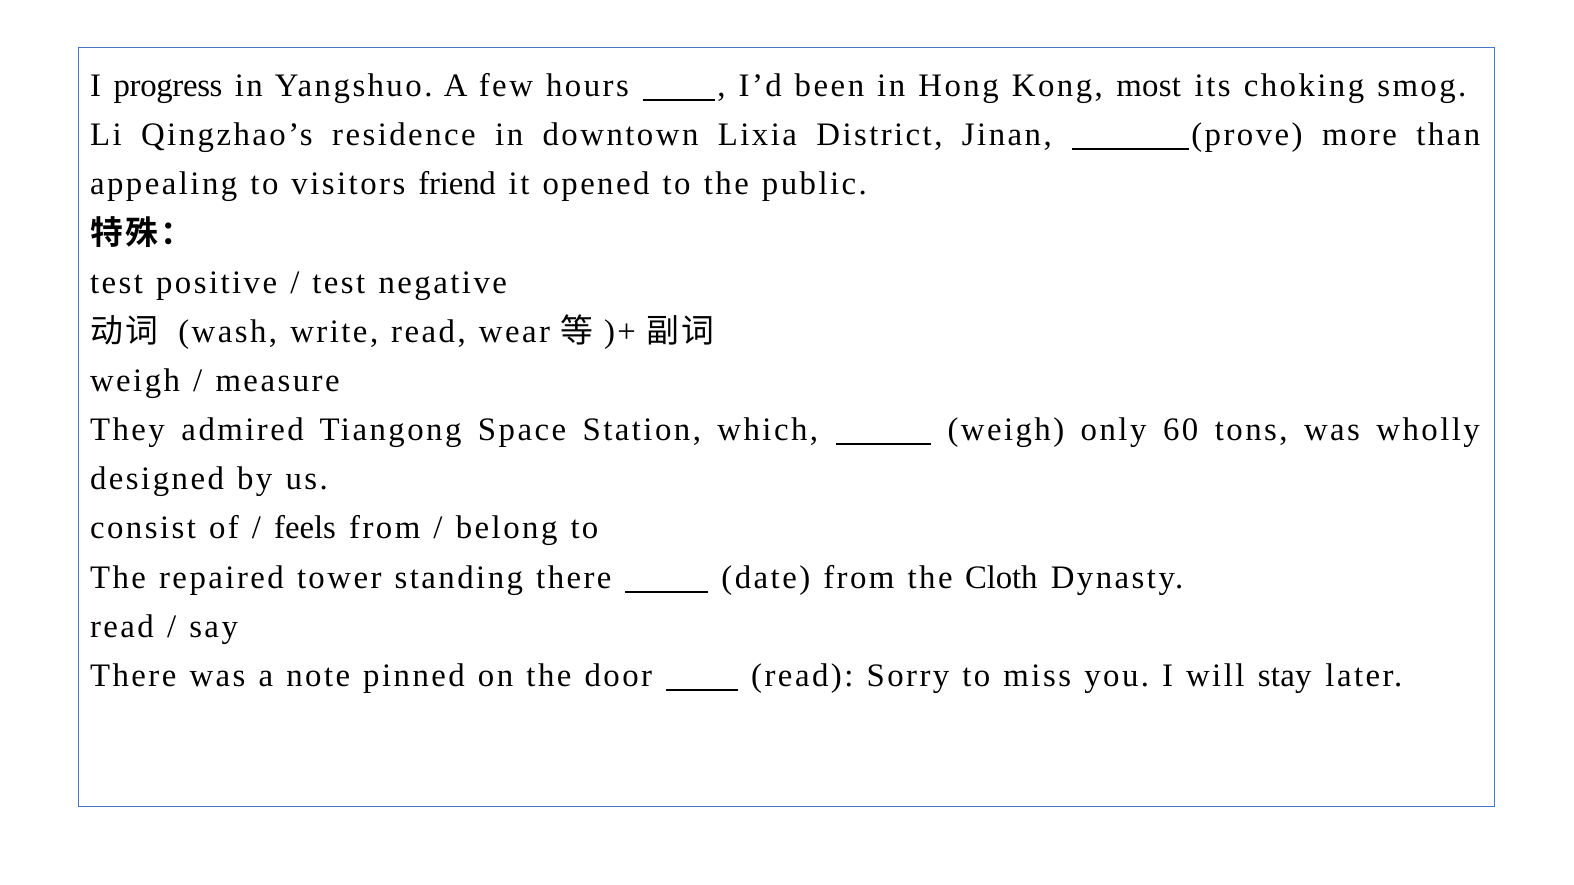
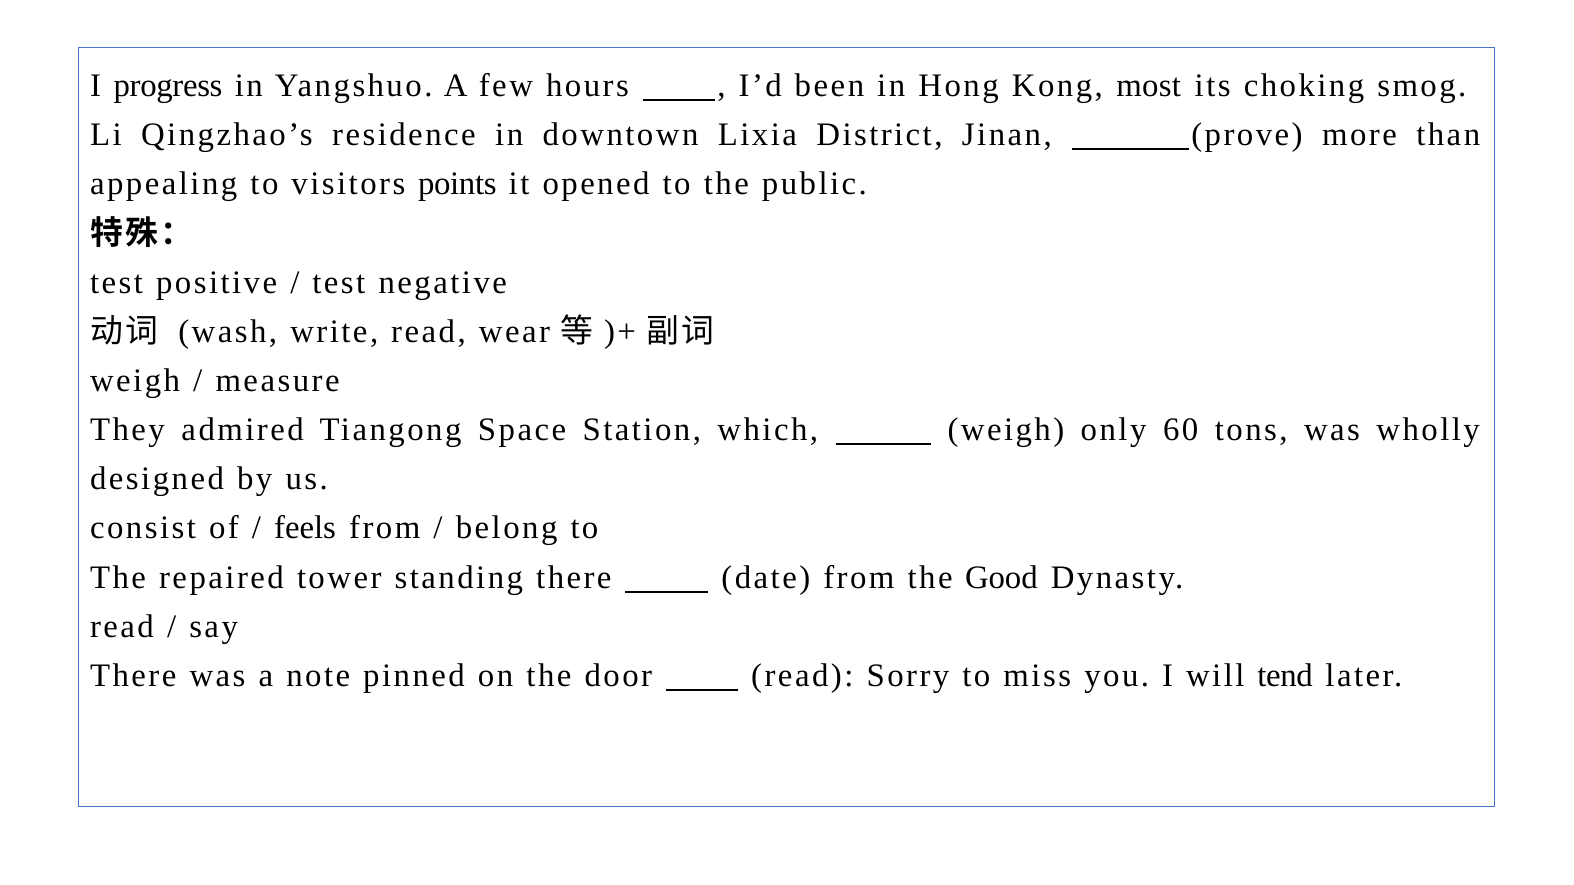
friend: friend -> points
Cloth: Cloth -> Good
stay: stay -> tend
